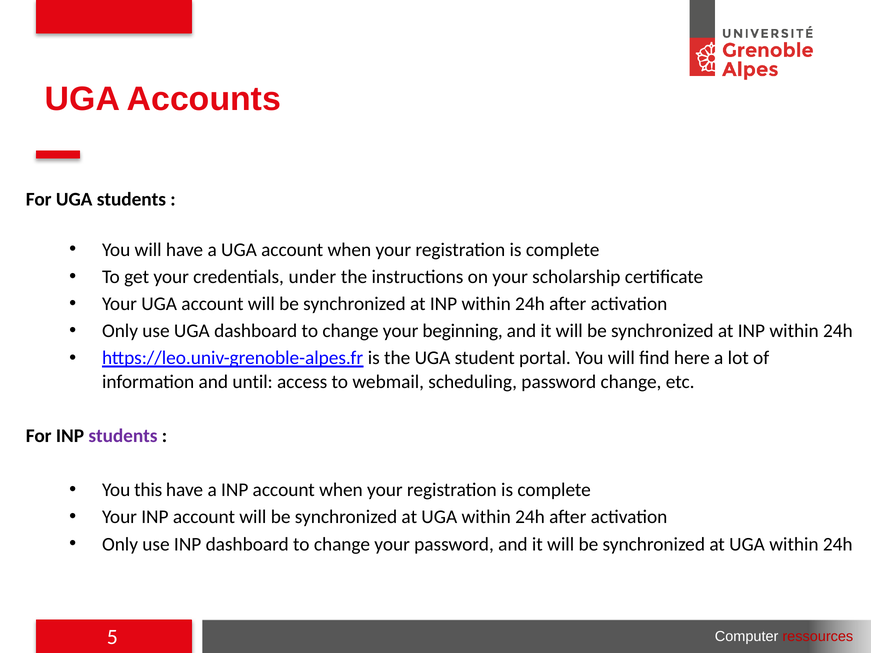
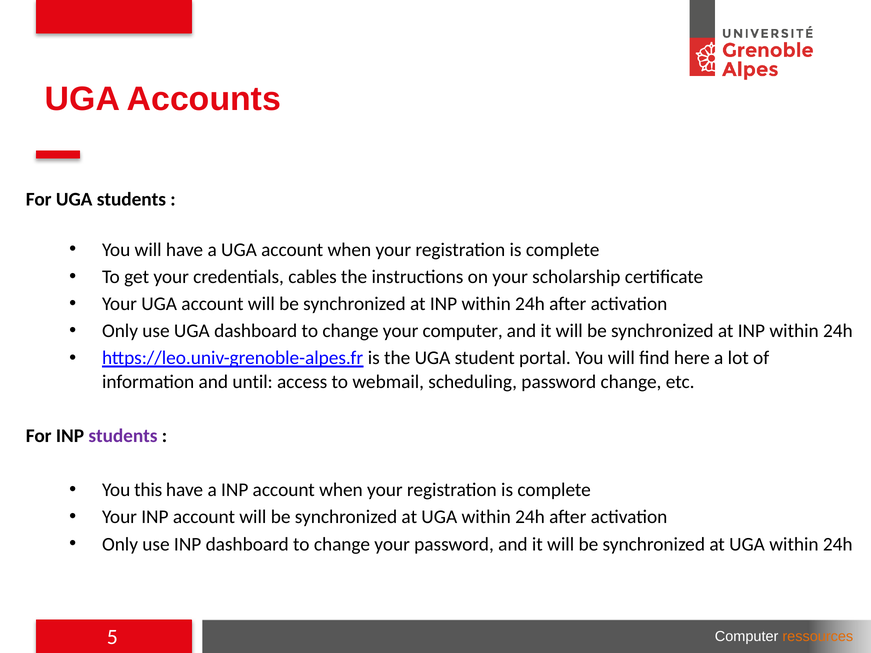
under: under -> cables
your beginning: beginning -> computer
ressources colour: red -> orange
